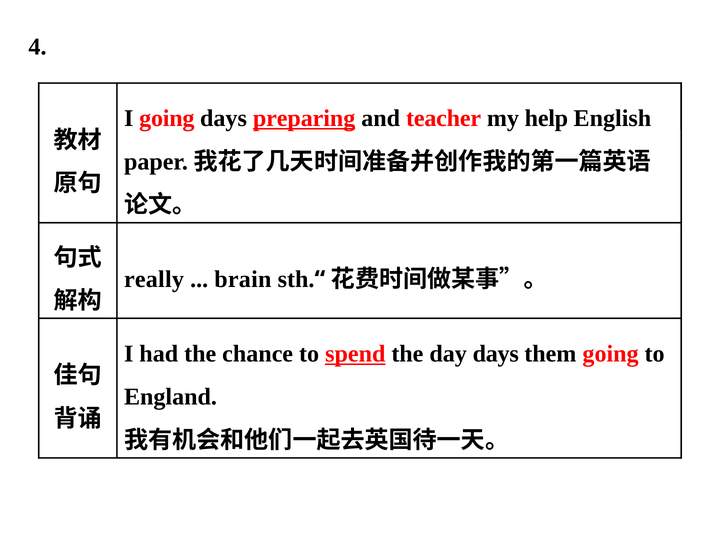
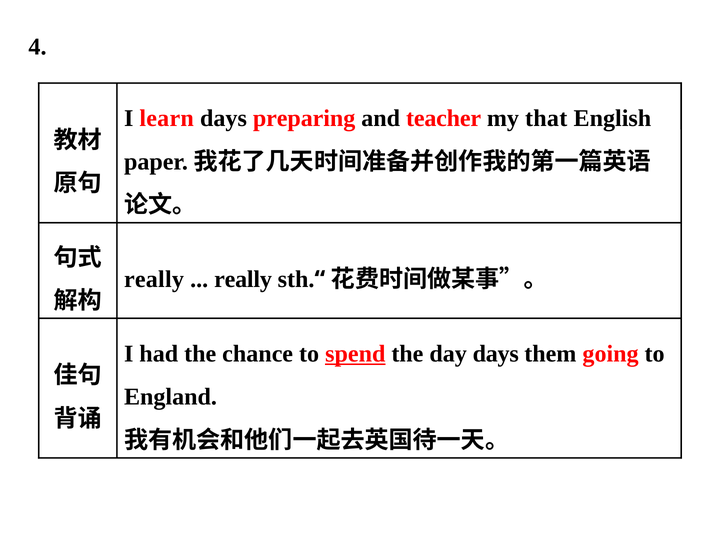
I going: going -> learn
preparing underline: present -> none
help: help -> that
brain at (243, 280): brain -> really
